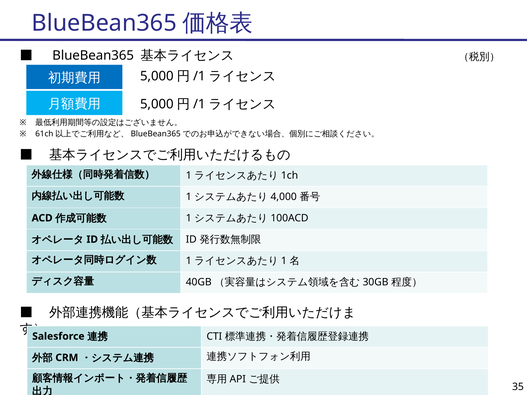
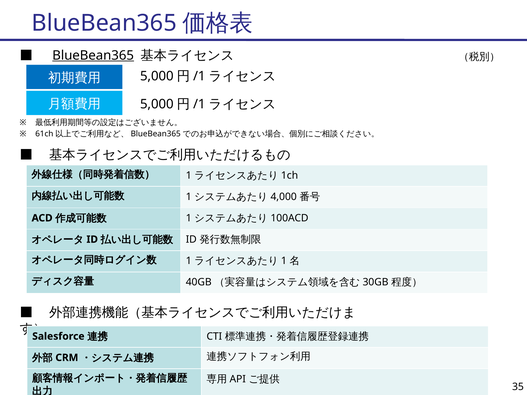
BlueBean365 at (93, 55) underline: none -> present
